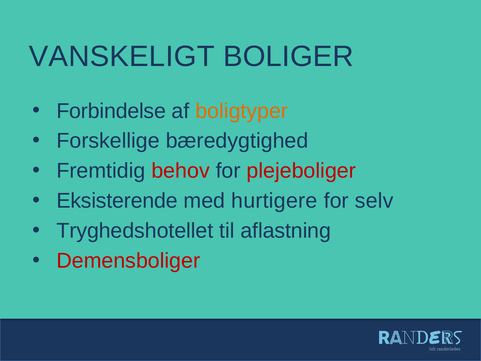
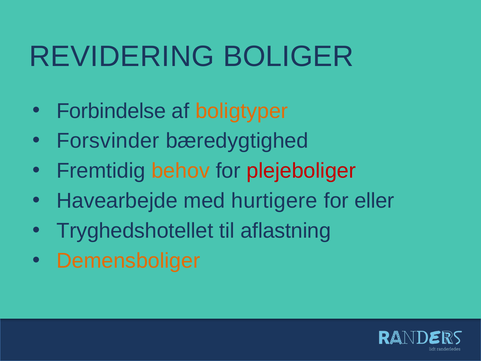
VANSKELIGT: VANSKELIGT -> REVIDERING
Forskellige: Forskellige -> Forsvinder
behov colour: red -> orange
Eksisterende: Eksisterende -> Havearbejde
selv: selv -> eller
Demensboliger colour: red -> orange
